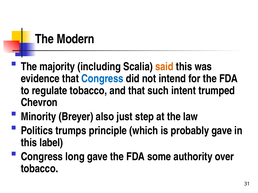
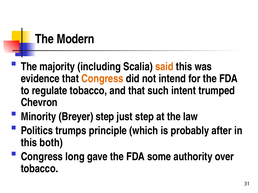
Congress at (102, 79) colour: blue -> orange
Breyer also: also -> step
probably gave: gave -> after
label: label -> both
